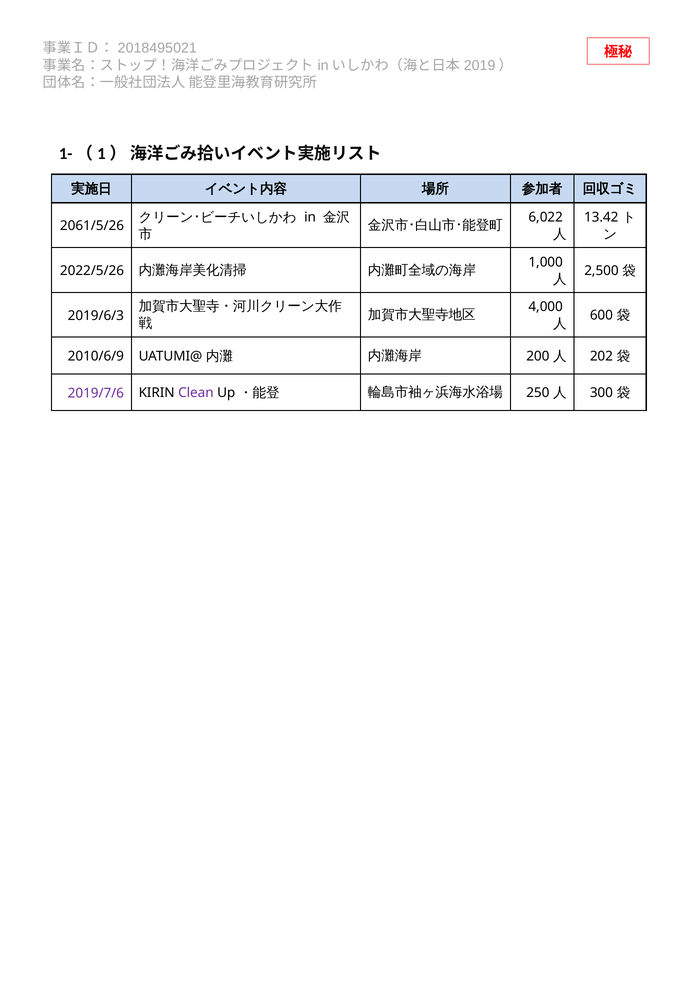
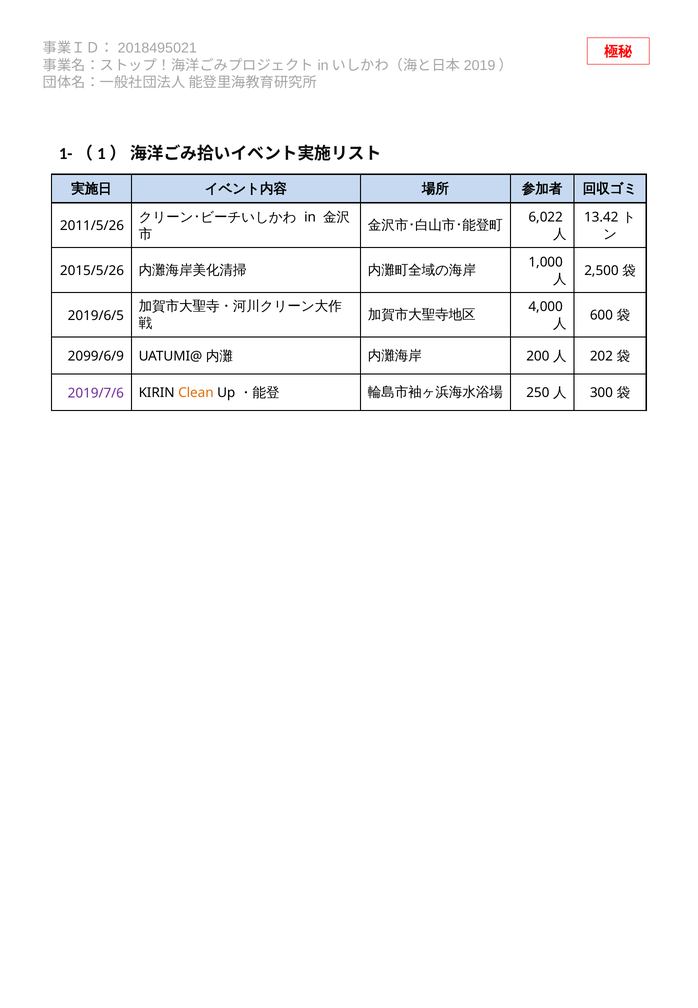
2061/5/26: 2061/5/26 -> 2011/5/26
2022/5/26: 2022/5/26 -> 2015/5/26
2019/6/3: 2019/6/3 -> 2019/6/5
2010/6/9: 2010/6/9 -> 2099/6/9
Clean colour: purple -> orange
